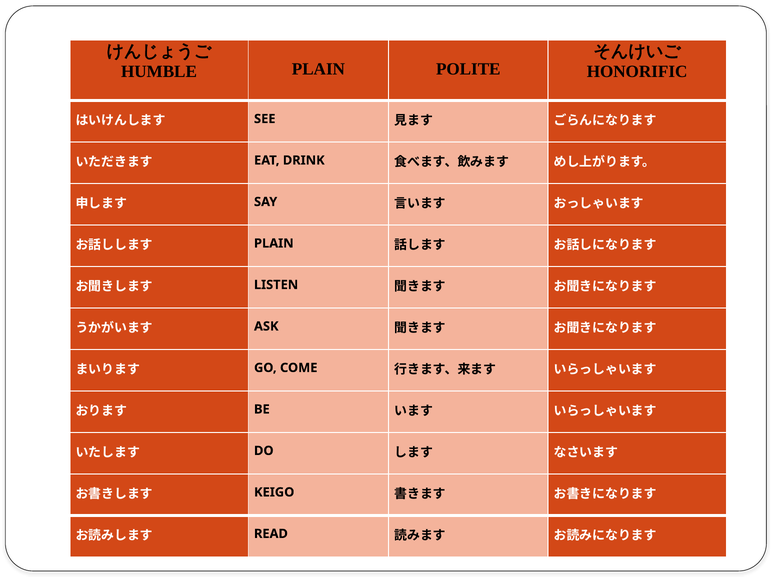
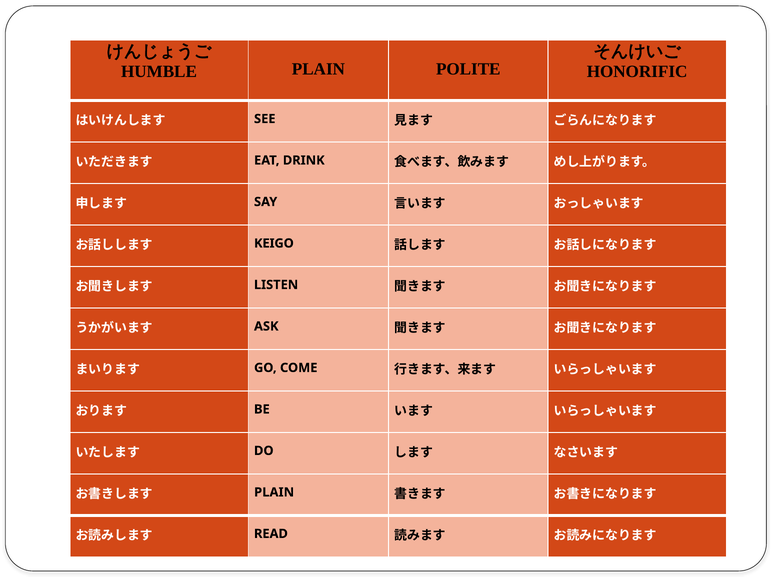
PLAIN at (274, 243): PLAIN -> KEIGO
KEIGO at (274, 492): KEIGO -> PLAIN
